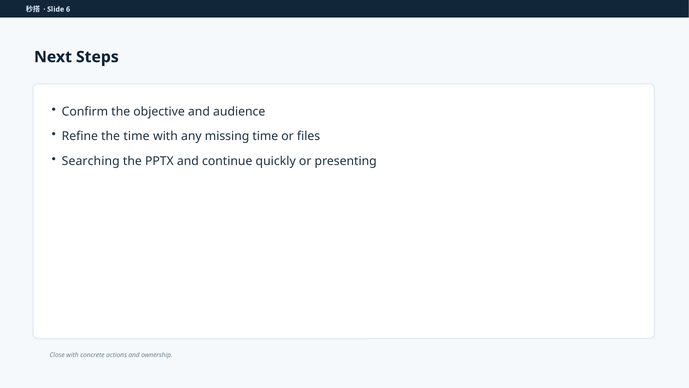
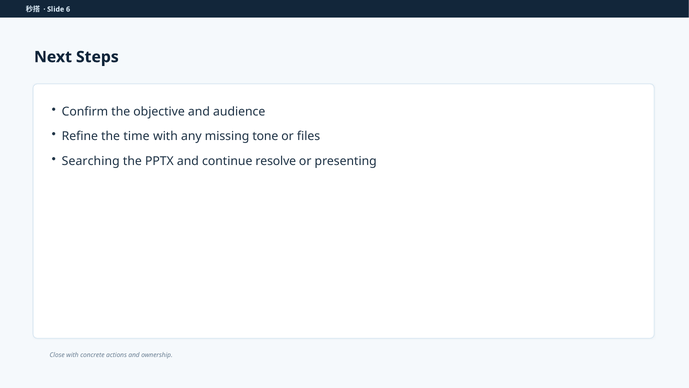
missing time: time -> tone
quickly: quickly -> resolve
